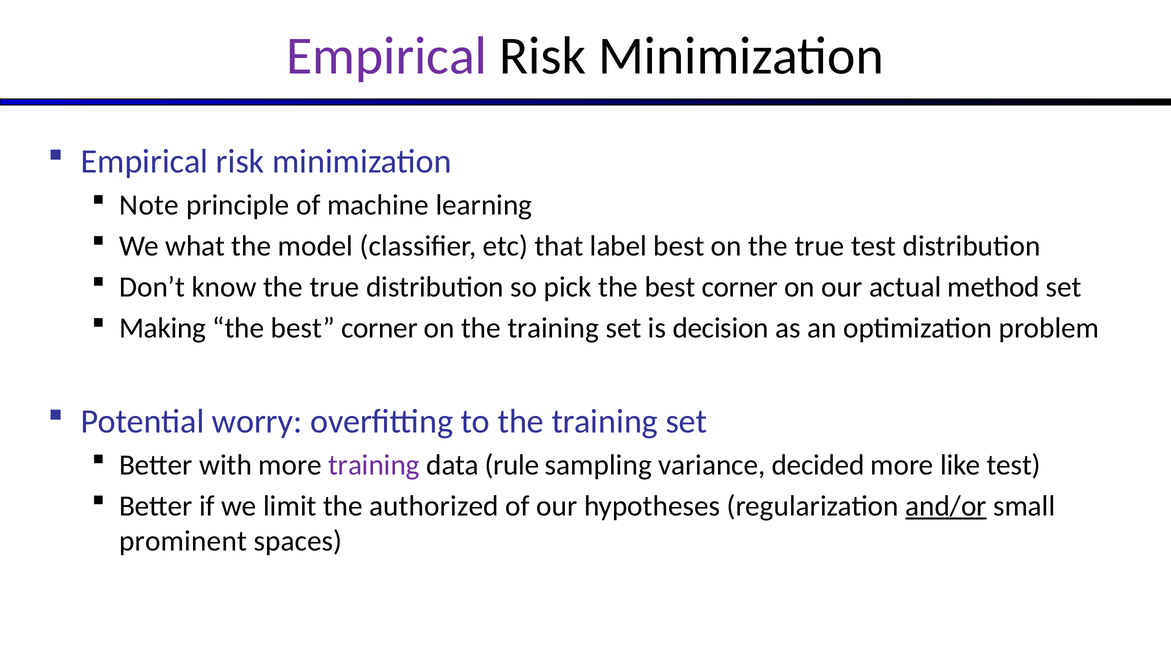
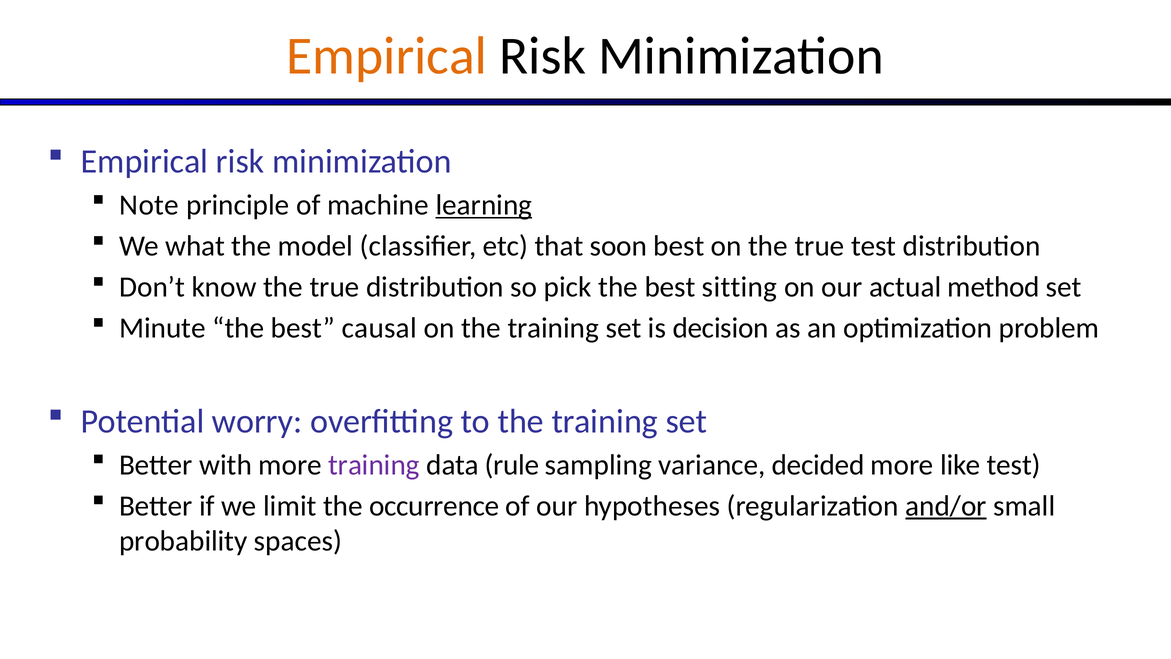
Empirical at (387, 56) colour: purple -> orange
learning underline: none -> present
label: label -> soon
pick the best corner: corner -> sitting
Making: Making -> Minute
corner at (380, 328): corner -> causal
authorized: authorized -> occurrence
prominent: prominent -> probability
